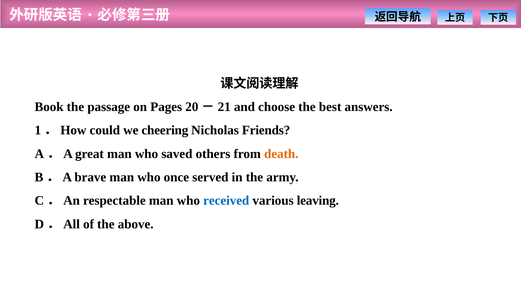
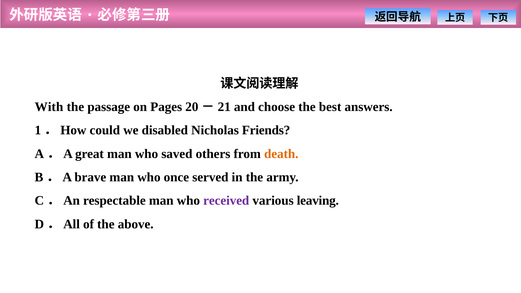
Book: Book -> With
cheering: cheering -> disabled
received colour: blue -> purple
